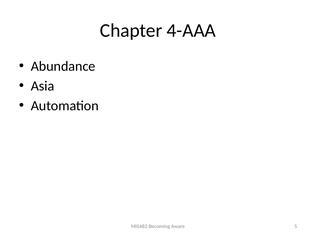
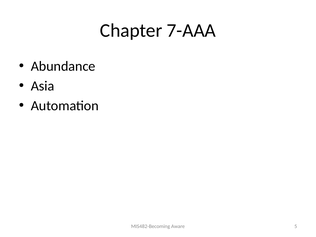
4-AAA: 4-AAA -> 7-AAA
